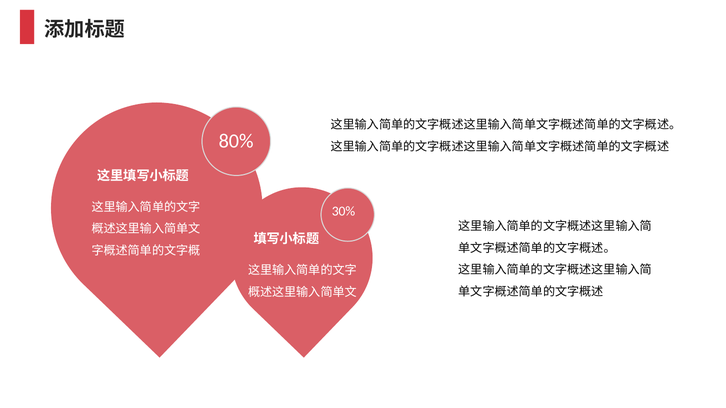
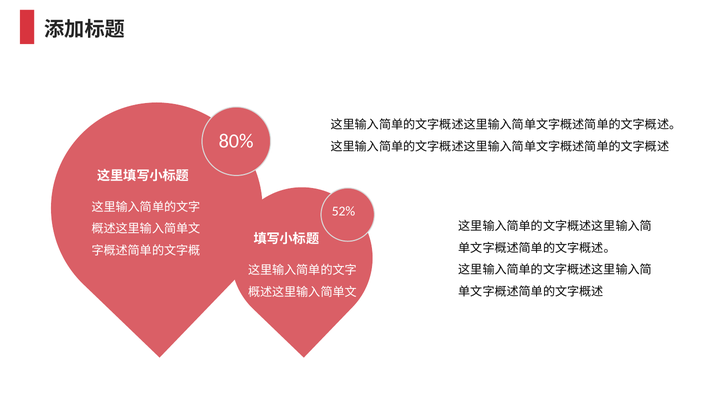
30%: 30% -> 52%
